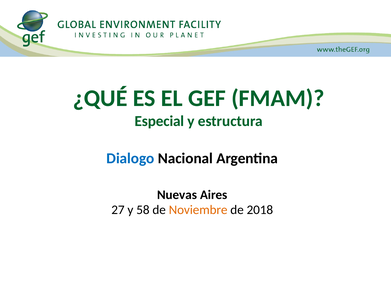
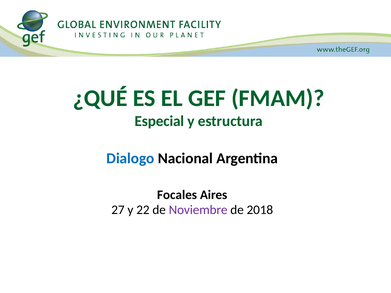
Nuevas: Nuevas -> Focales
58: 58 -> 22
Noviembre colour: orange -> purple
